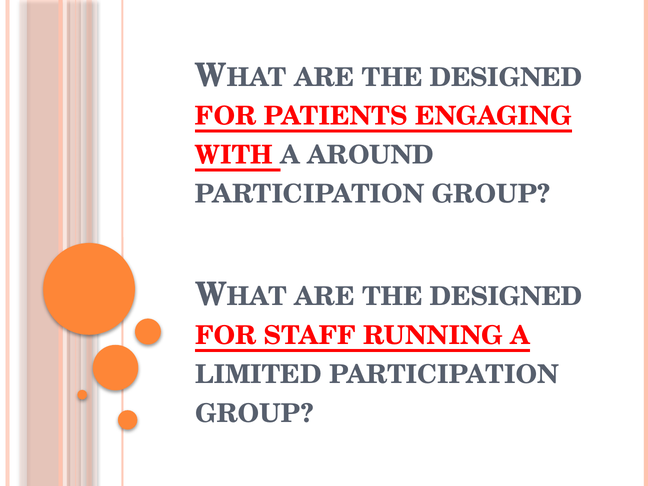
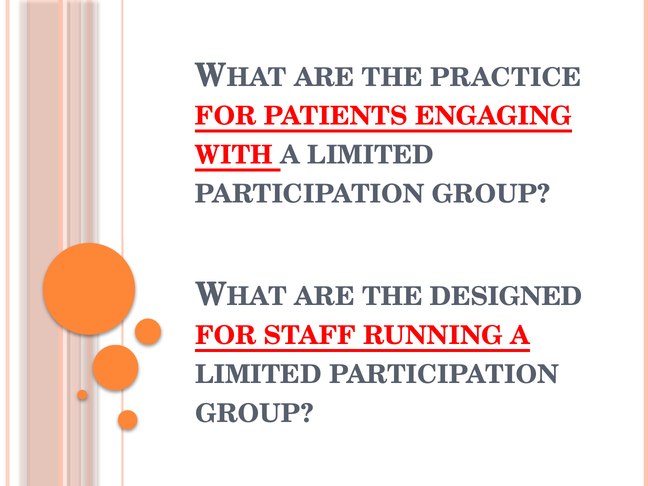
DESIGNED at (506, 78): DESIGNED -> PRACTICE
AROUND at (371, 155): AROUND -> LIMITED
